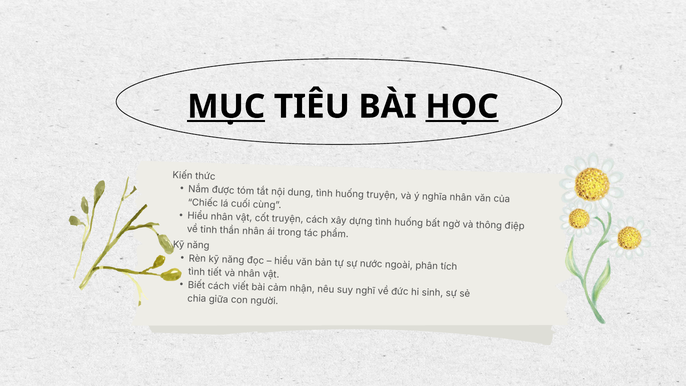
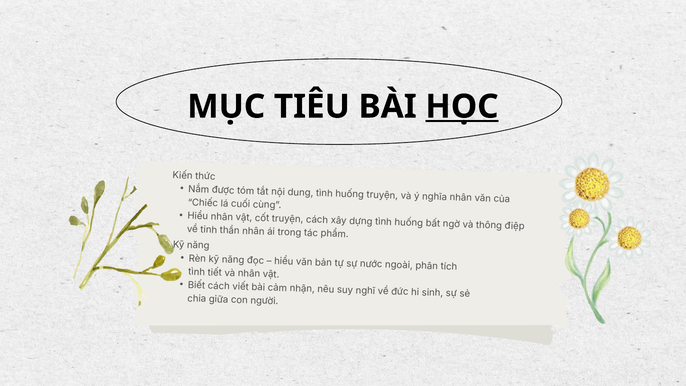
MỤC underline: present -> none
